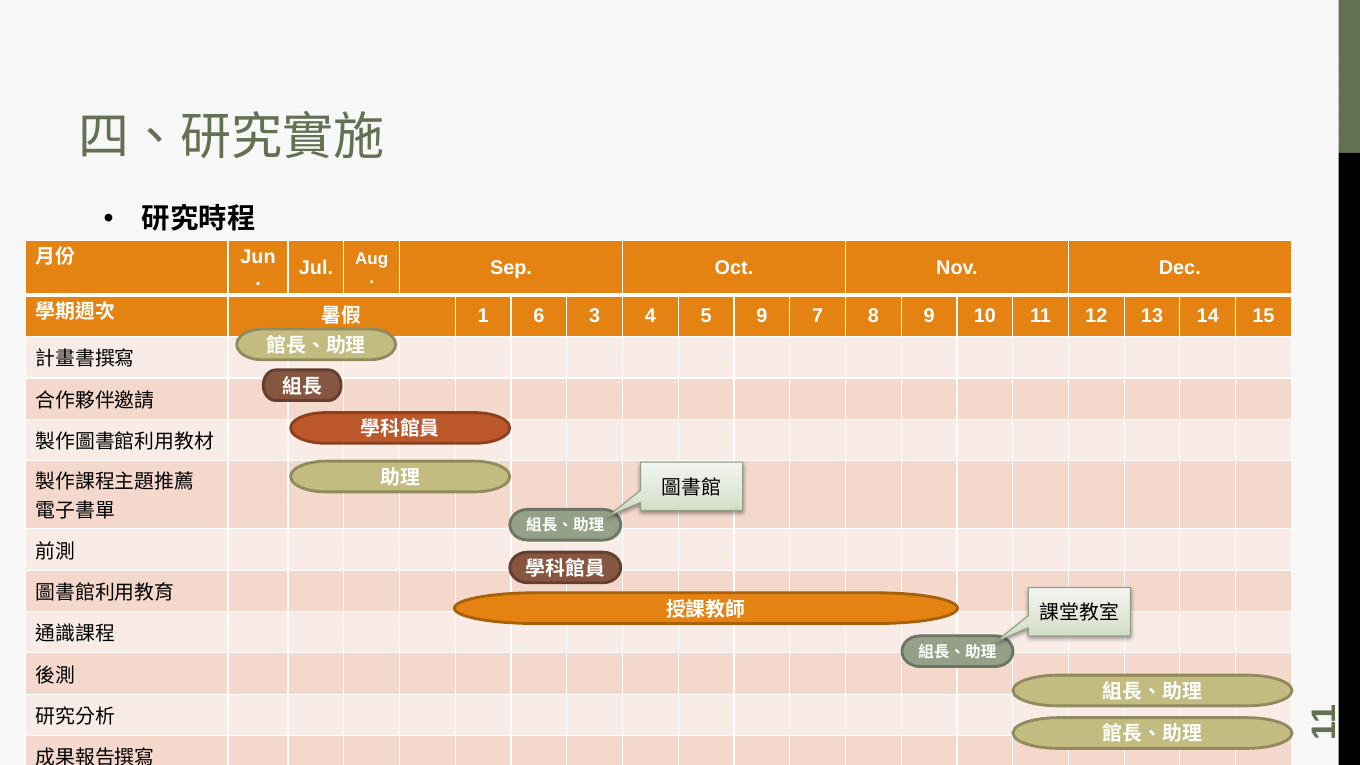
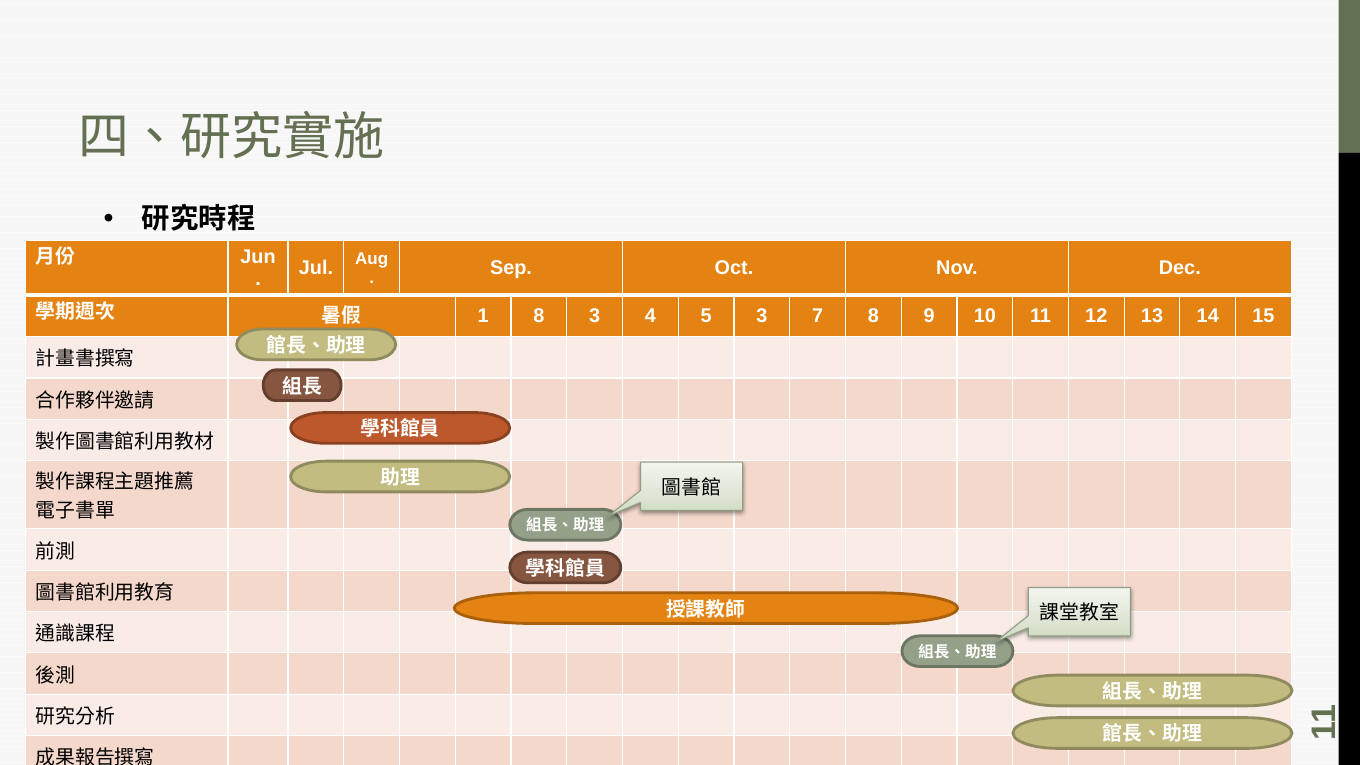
1 6: 6 -> 8
5 9: 9 -> 3
